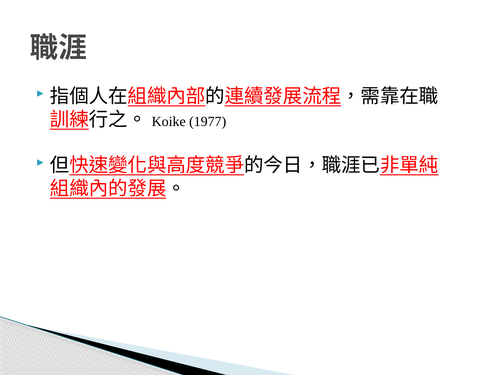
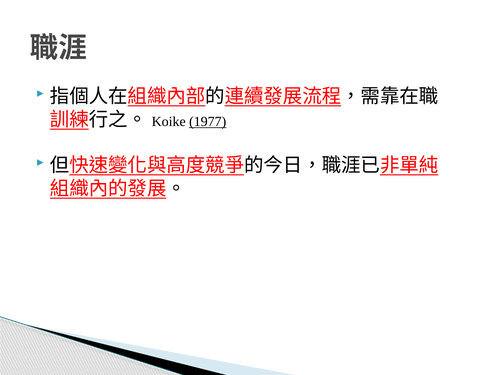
1977 underline: none -> present
